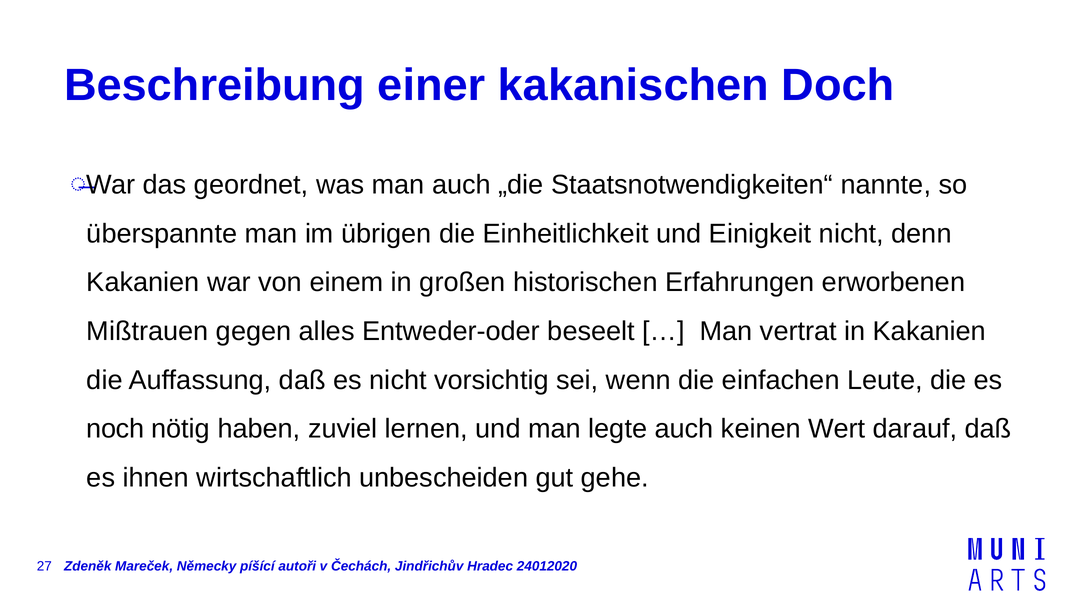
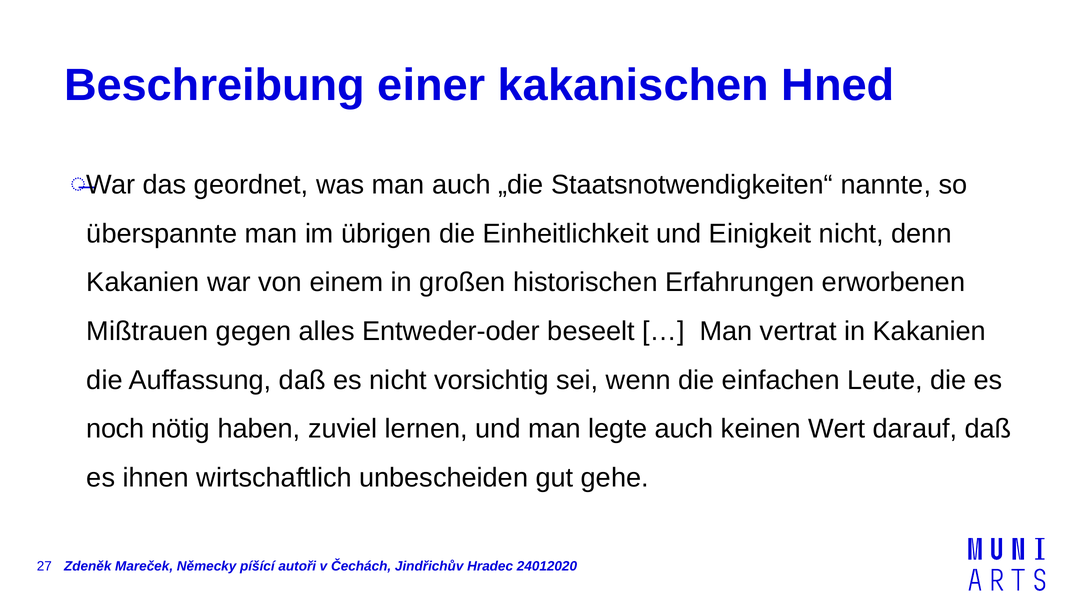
Doch: Doch -> Hned
